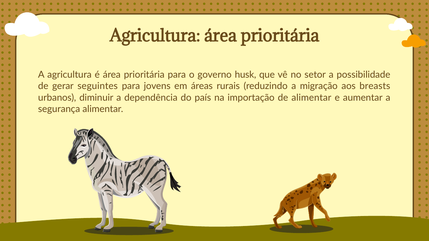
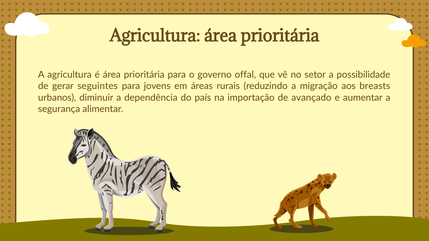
husk: husk -> offal
de alimentar: alimentar -> avançado
